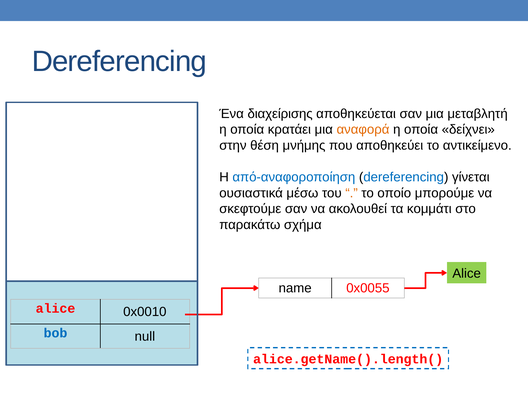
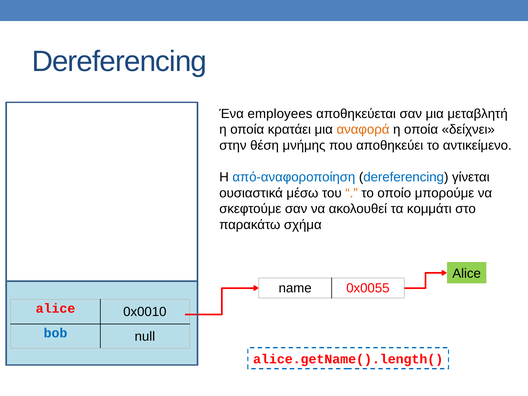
διαχείρισης: διαχείρισης -> employees
